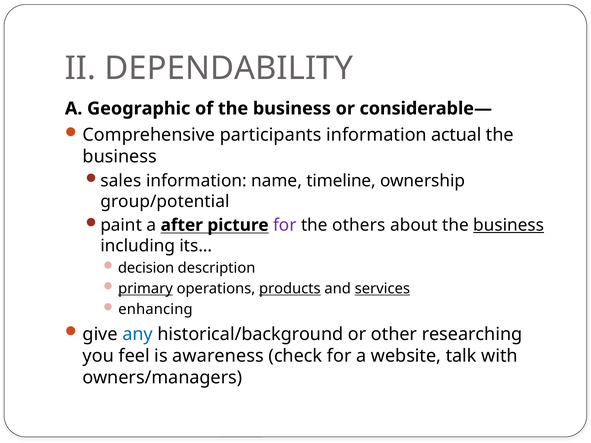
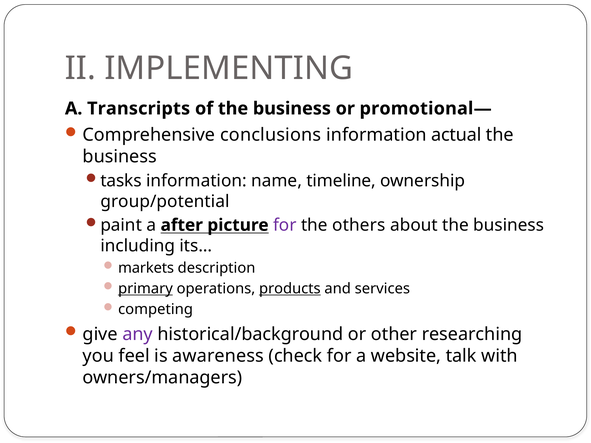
DEPENDABILITY: DEPENDABILITY -> IMPLEMENTING
Geographic: Geographic -> Transcripts
considerable—: considerable— -> promotional—
participants: participants -> conclusions
sales: sales -> tasks
business at (509, 225) underline: present -> none
decision: decision -> markets
services underline: present -> none
enhancing: enhancing -> competing
any colour: blue -> purple
